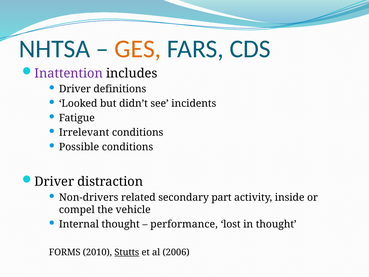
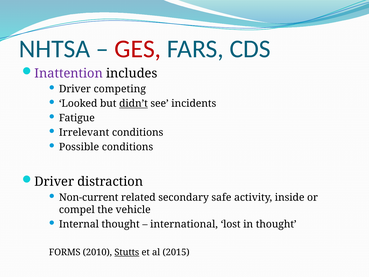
GES colour: orange -> red
definitions: definitions -> competing
didn’t underline: none -> present
Non-drivers: Non-drivers -> Non-current
part: part -> safe
performance: performance -> international
2006: 2006 -> 2015
